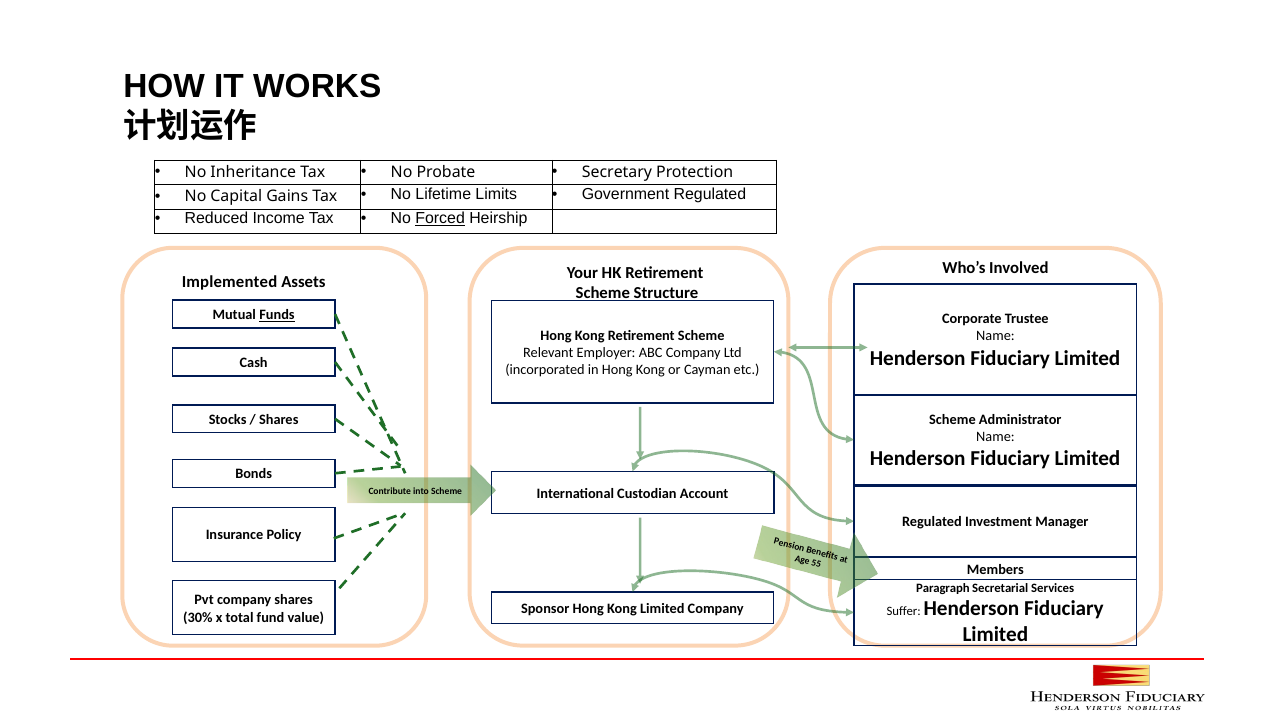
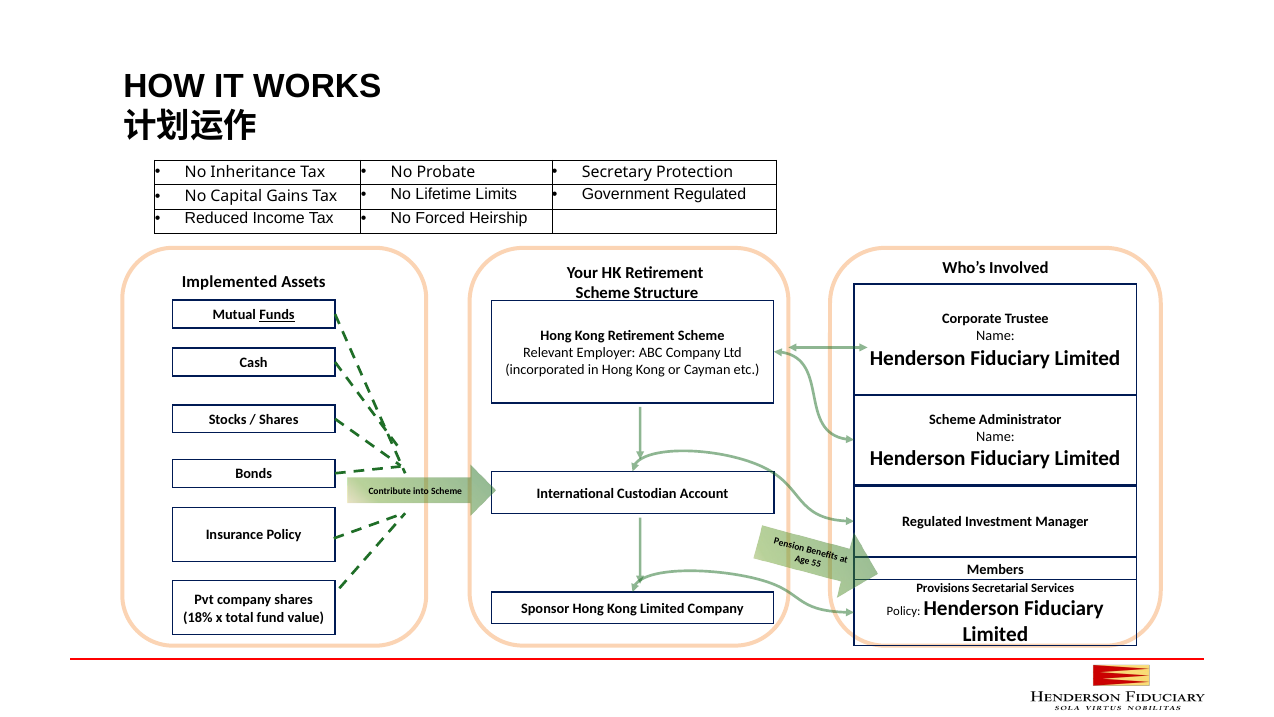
Forced underline: present -> none
Paragraph: Paragraph -> Provisions
Suffer at (904, 611): Suffer -> Policy
30%: 30% -> 18%
